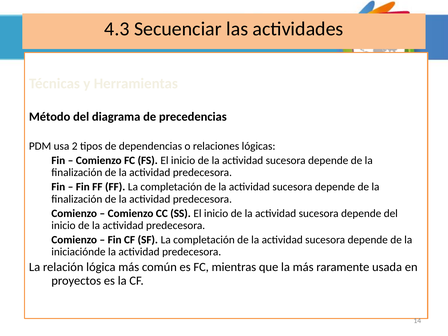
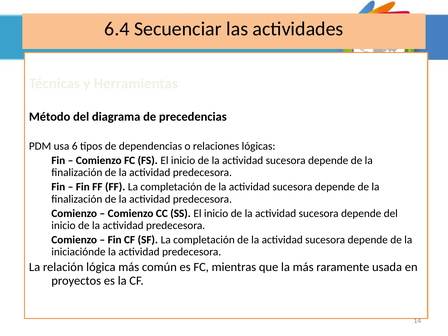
4.3: 4.3 -> 6.4
2: 2 -> 6
